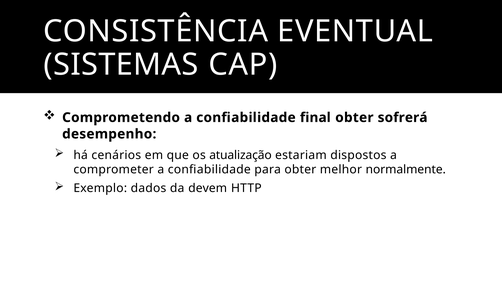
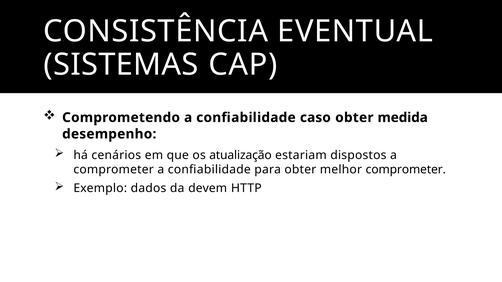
final: final -> caso
sofrerá: sofrerá -> medida
melhor normalmente: normalmente -> comprometer
